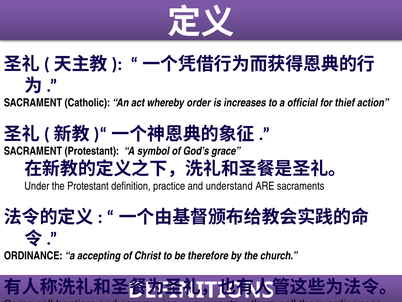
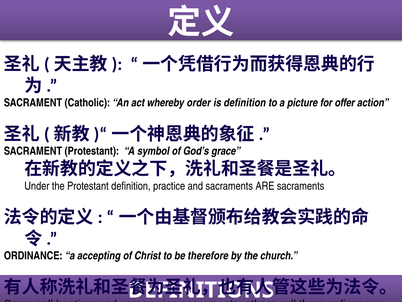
is increases: increases -> definition
official: official -> picture
thief: thief -> offer
and understand: understand -> sacraments
